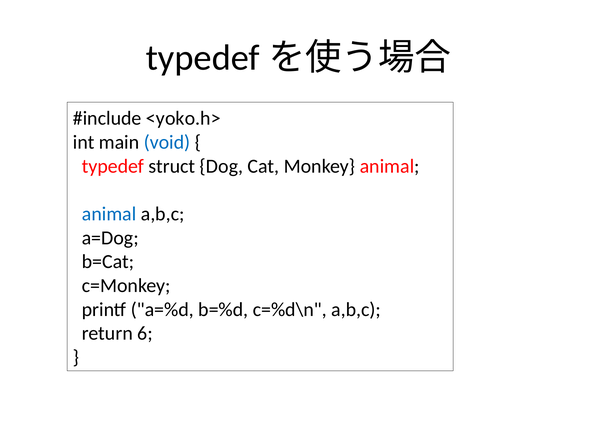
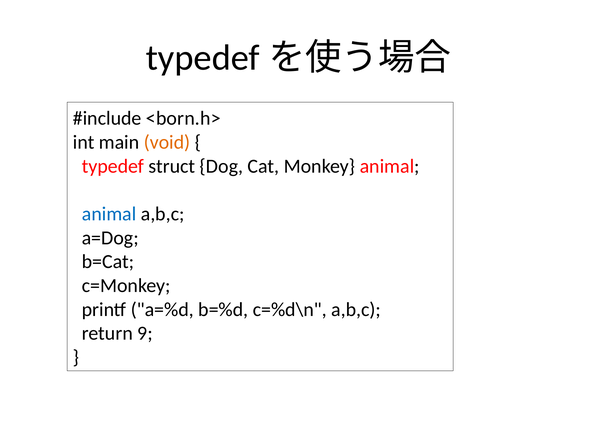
<yoko.h>: <yoko.h> -> <born.h>
void colour: blue -> orange
6: 6 -> 9
